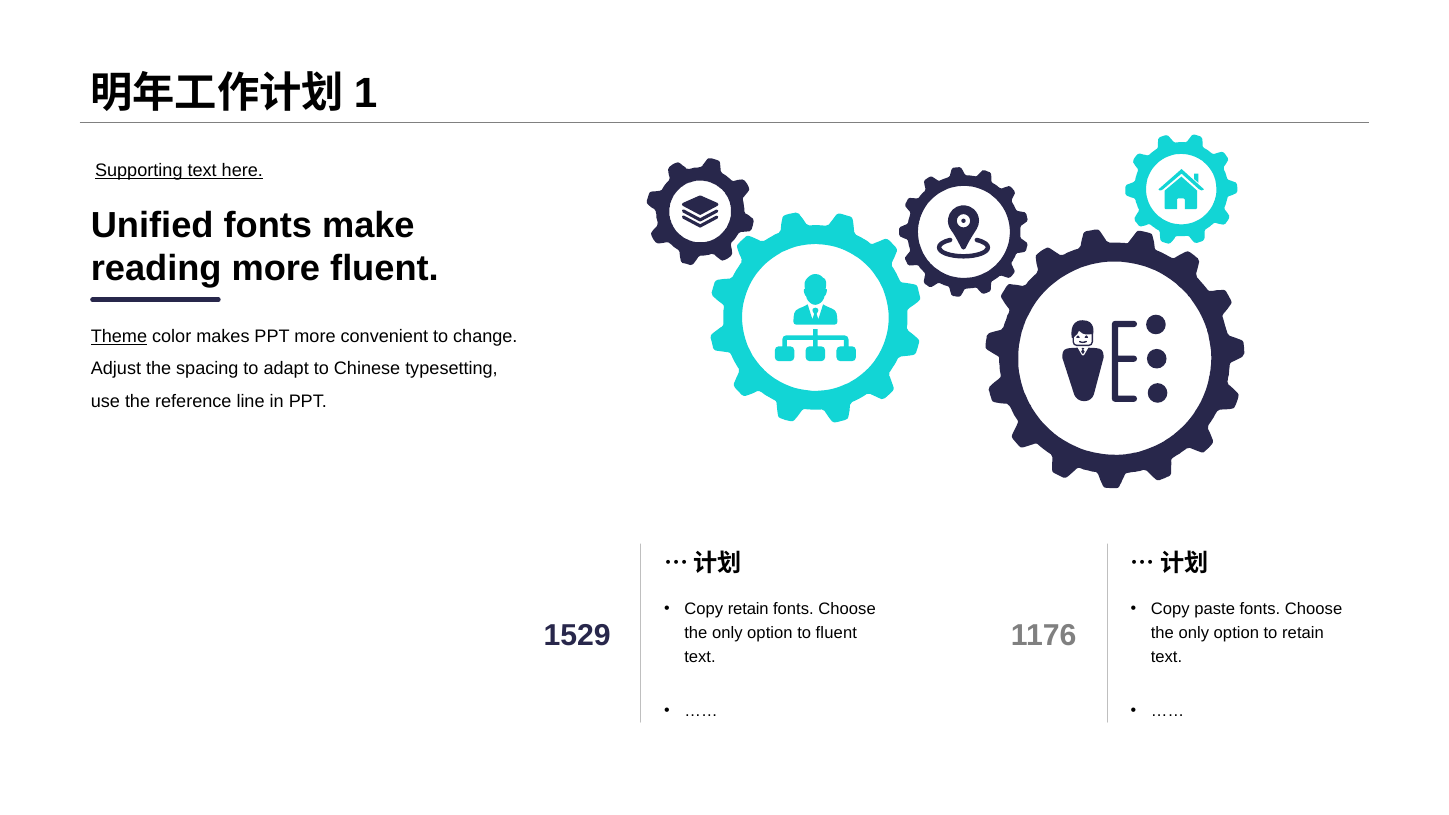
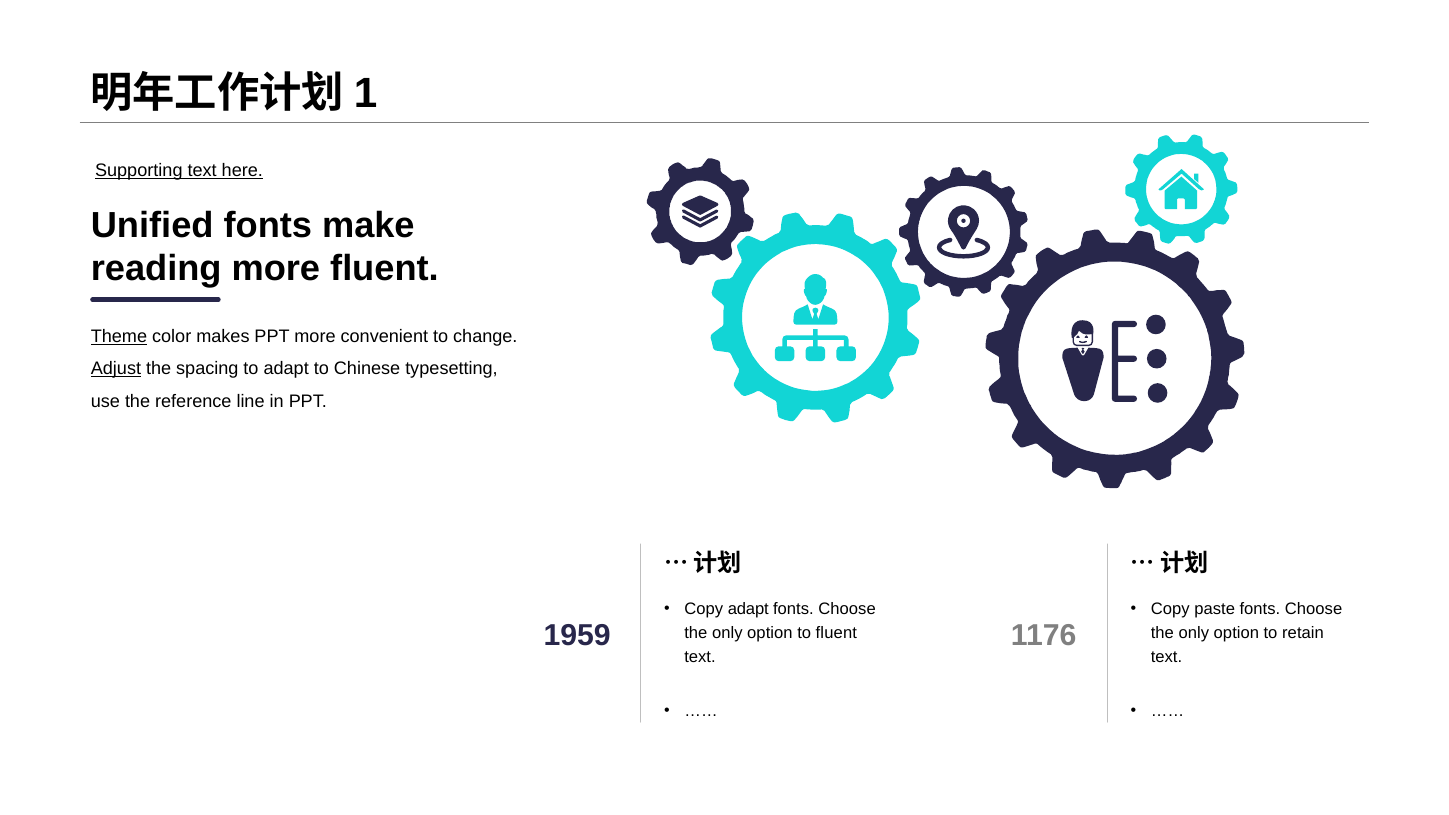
Adjust underline: none -> present
Copy retain: retain -> adapt
1529: 1529 -> 1959
